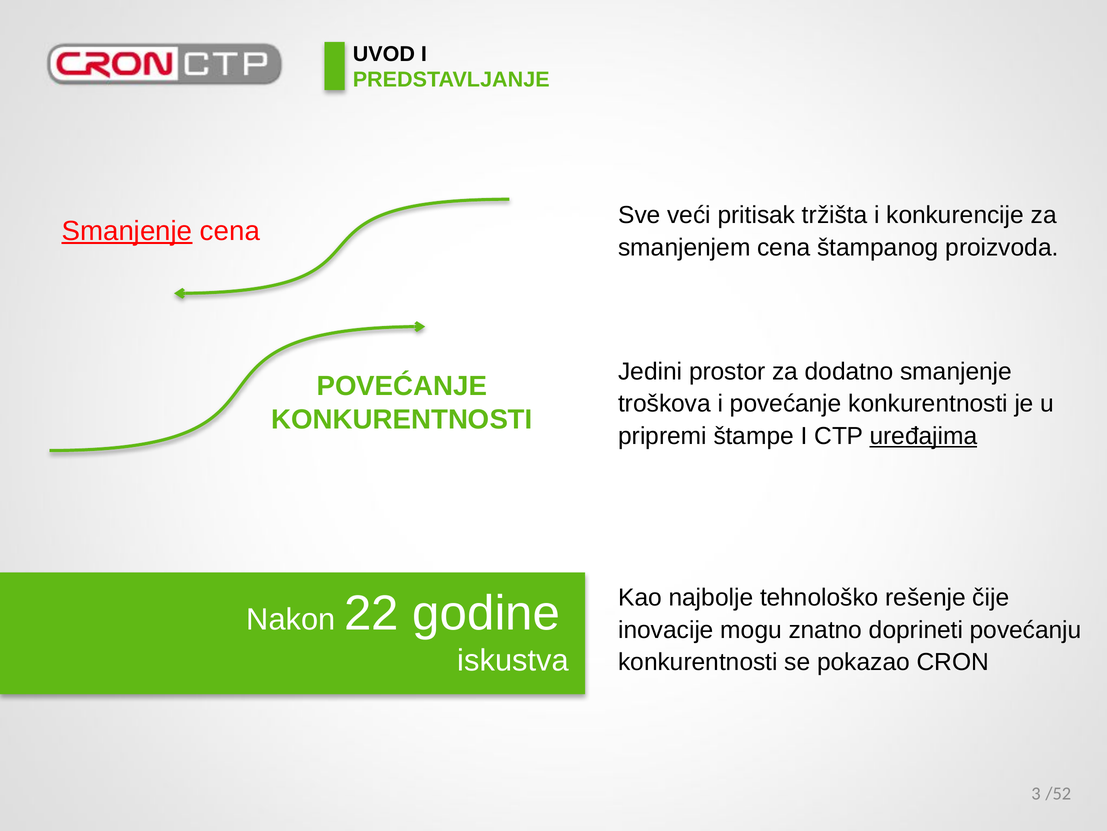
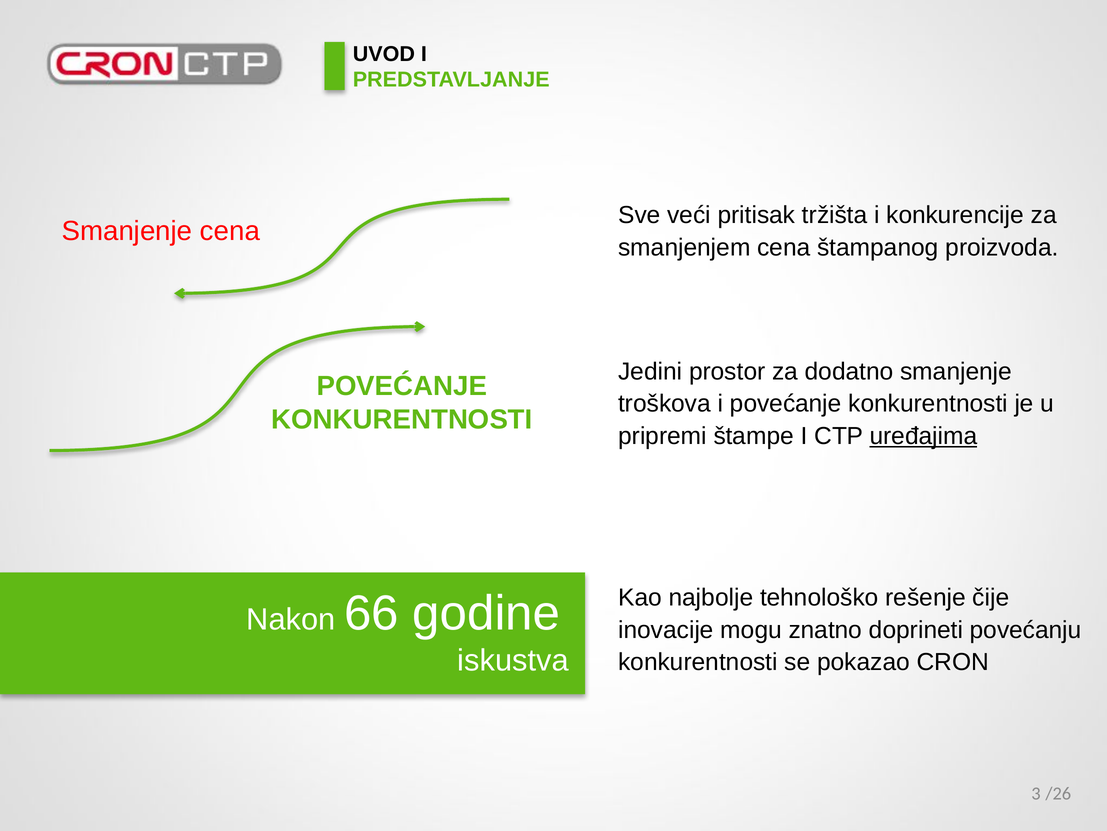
Smanjenje at (127, 231) underline: present -> none
22: 22 -> 66
/52: /52 -> /26
